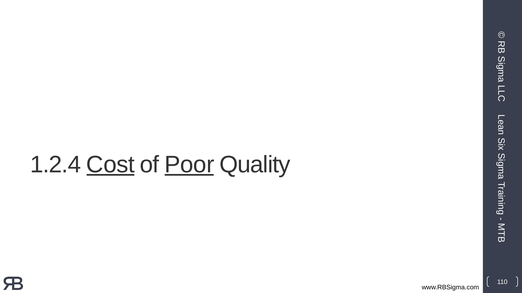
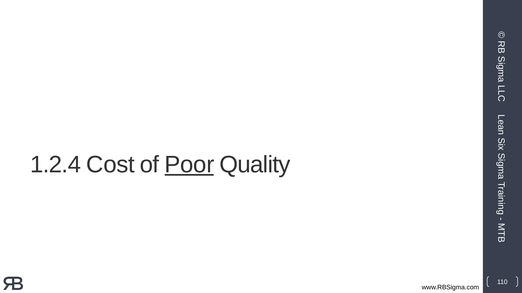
Cost underline: present -> none
